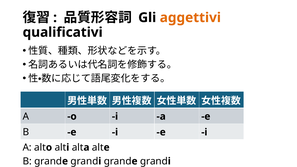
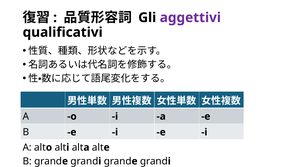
aggettivi colour: orange -> purple
